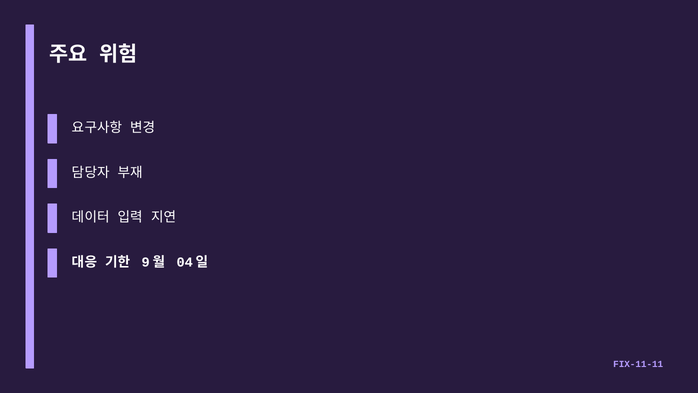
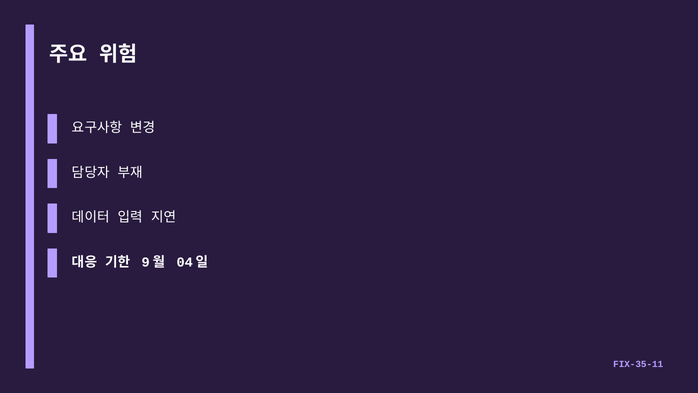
FIX-11-11: FIX-11-11 -> FIX-35-11
